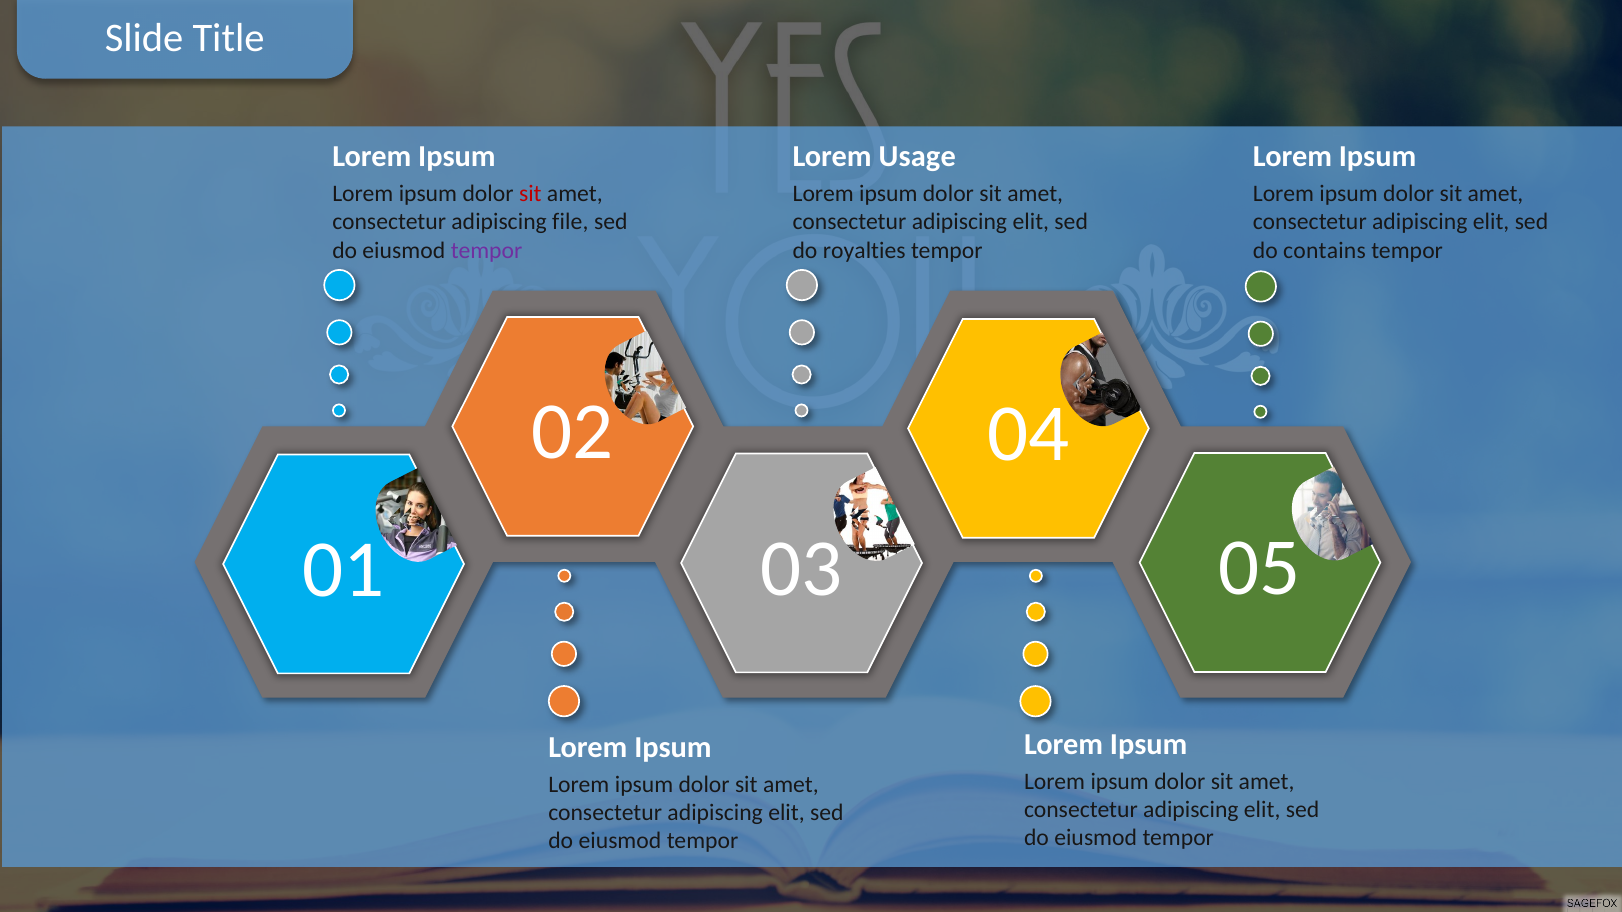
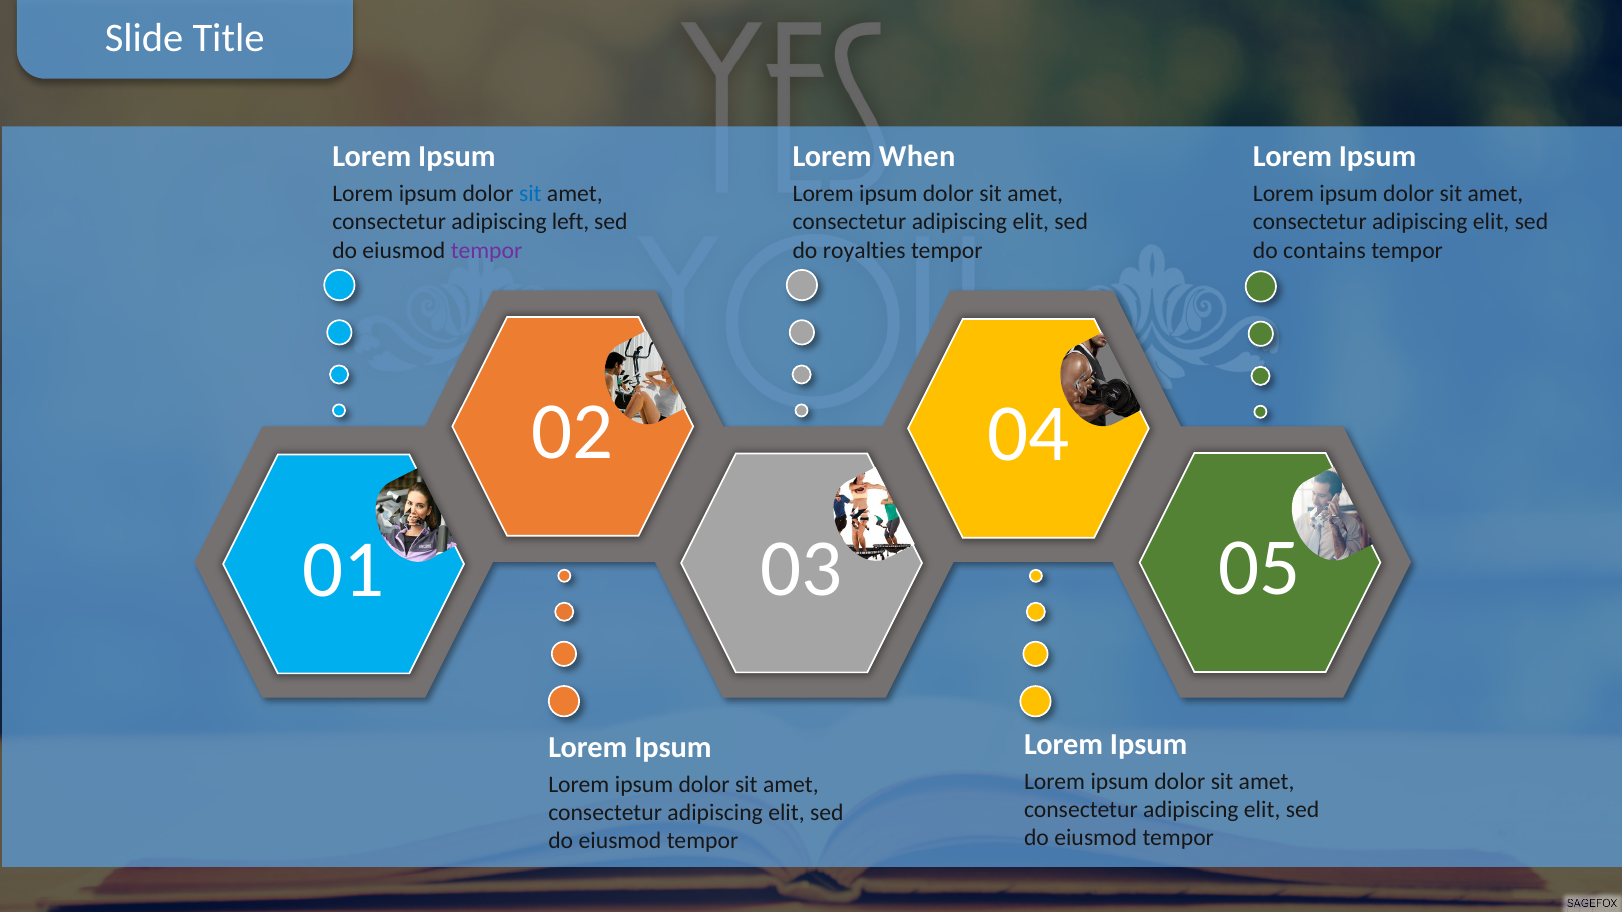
Usage: Usage -> When
sit at (530, 194) colour: red -> blue
file: file -> left
